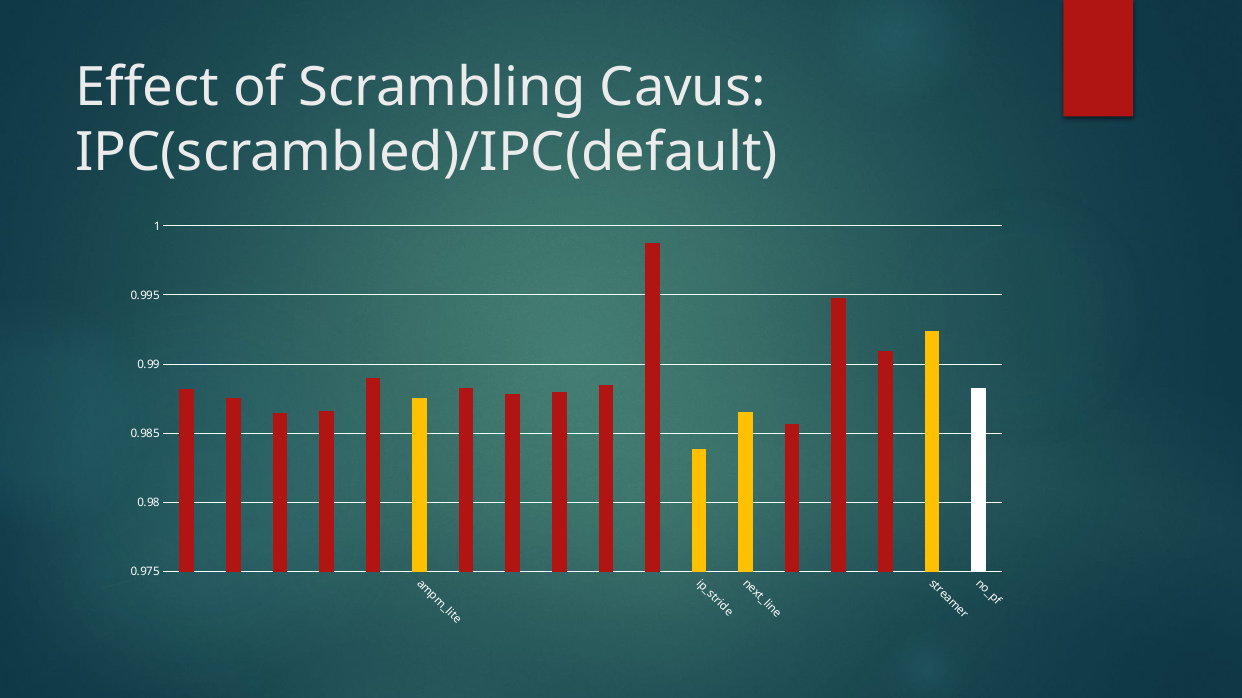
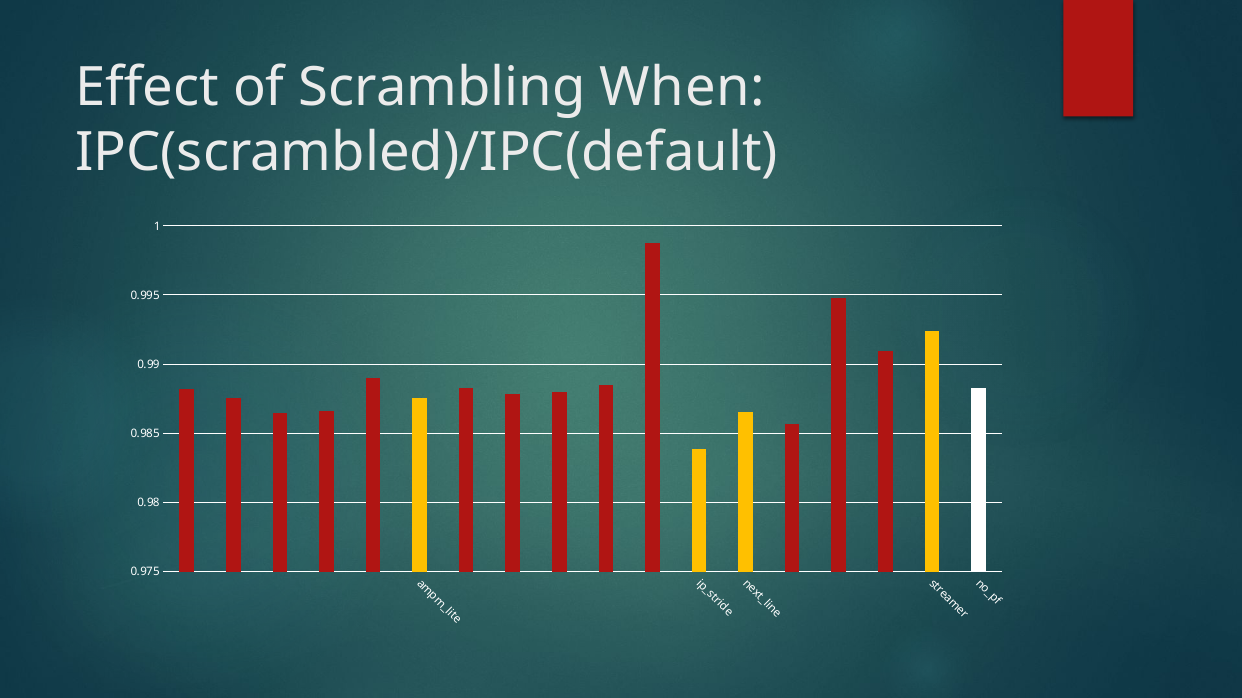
Cavus: Cavus -> When
